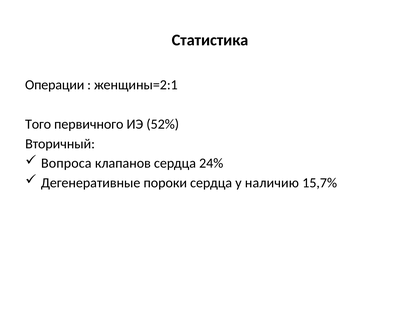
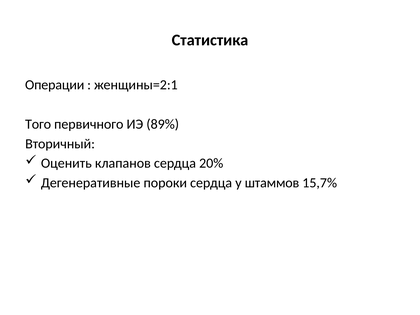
52%: 52% -> 89%
Вопроса: Вопроса -> Оценить
24%: 24% -> 20%
наличию: наличию -> штаммов
